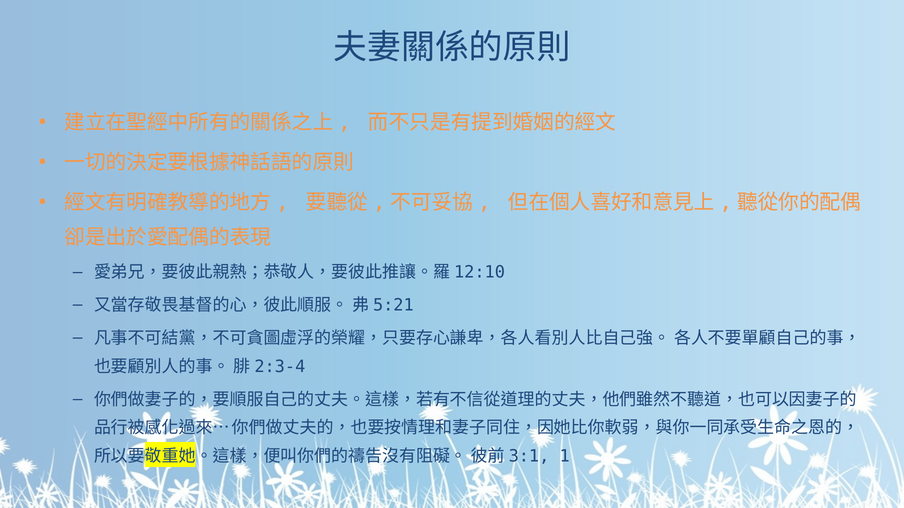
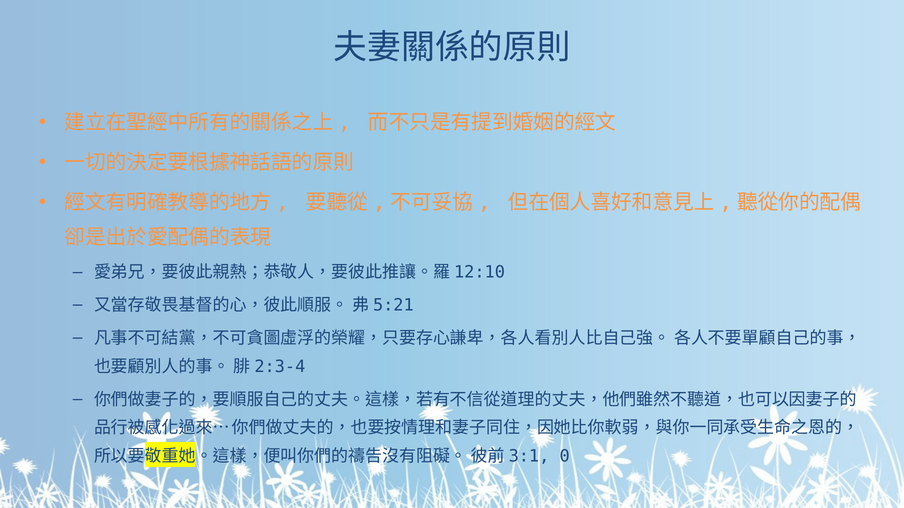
1: 1 -> 0
